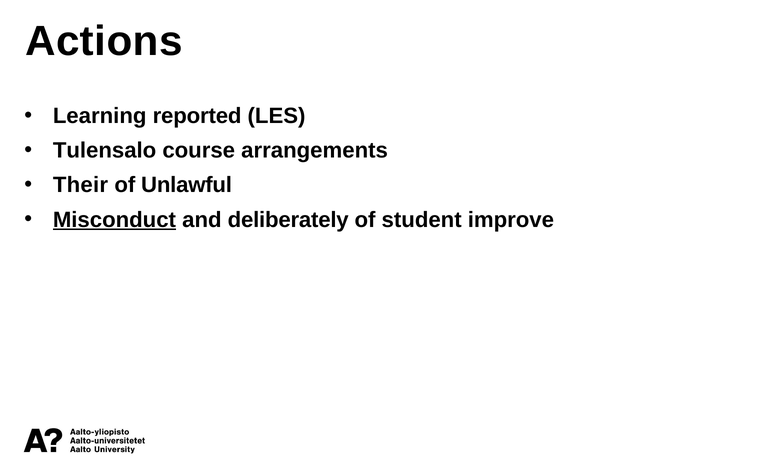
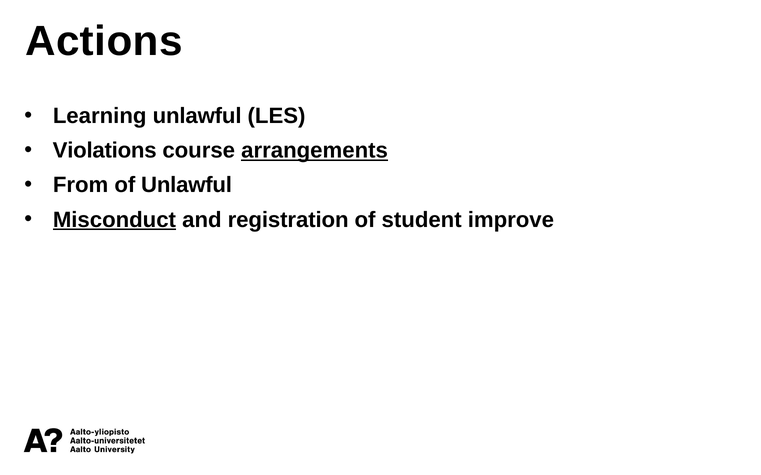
Learning reported: reported -> unlawful
Tulensalo: Tulensalo -> Violations
arrangements underline: none -> present
Their: Their -> From
deliberately: deliberately -> registration
